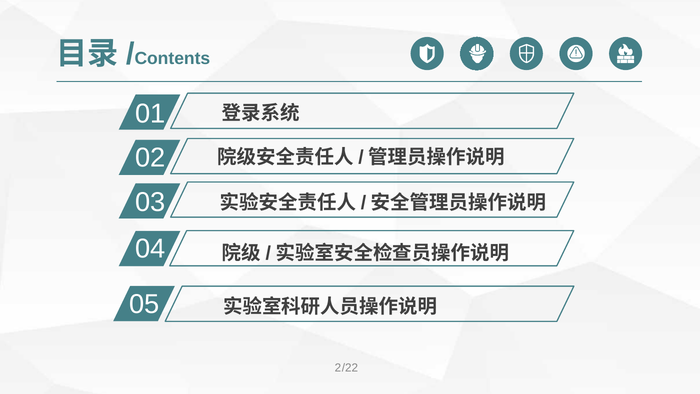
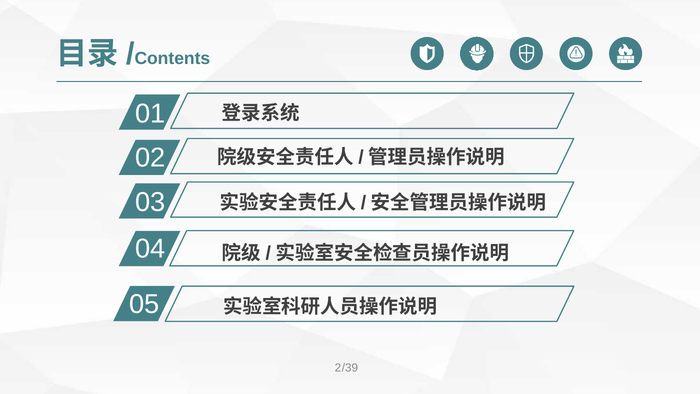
/22: /22 -> /39
